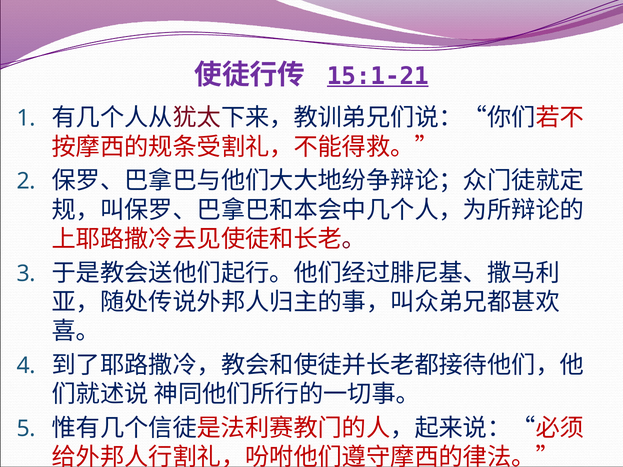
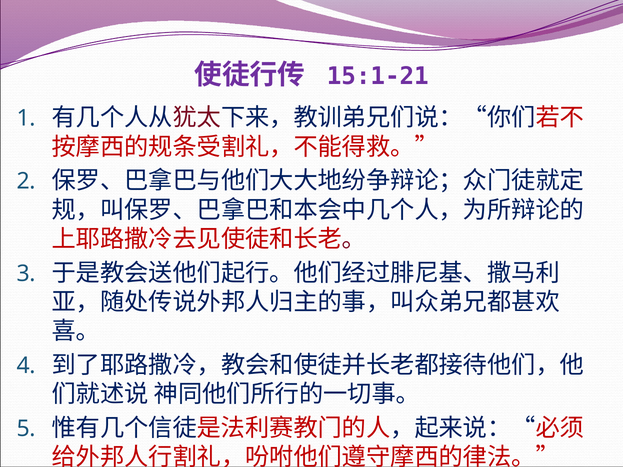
15:1-21 underline: present -> none
